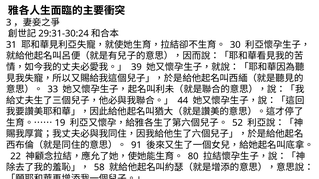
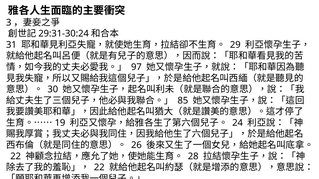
30: 30 -> 29
39: 39 -> 97
33: 33 -> 30
44: 44 -> 85
52: 52 -> 24
91: 91 -> 26
80: 80 -> 28
58 at (99, 168): 58 -> 22
